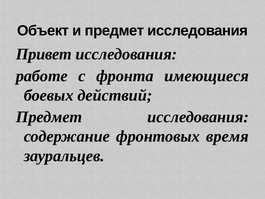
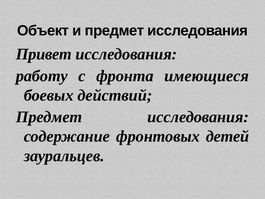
работе: работе -> работу
время: время -> детей
